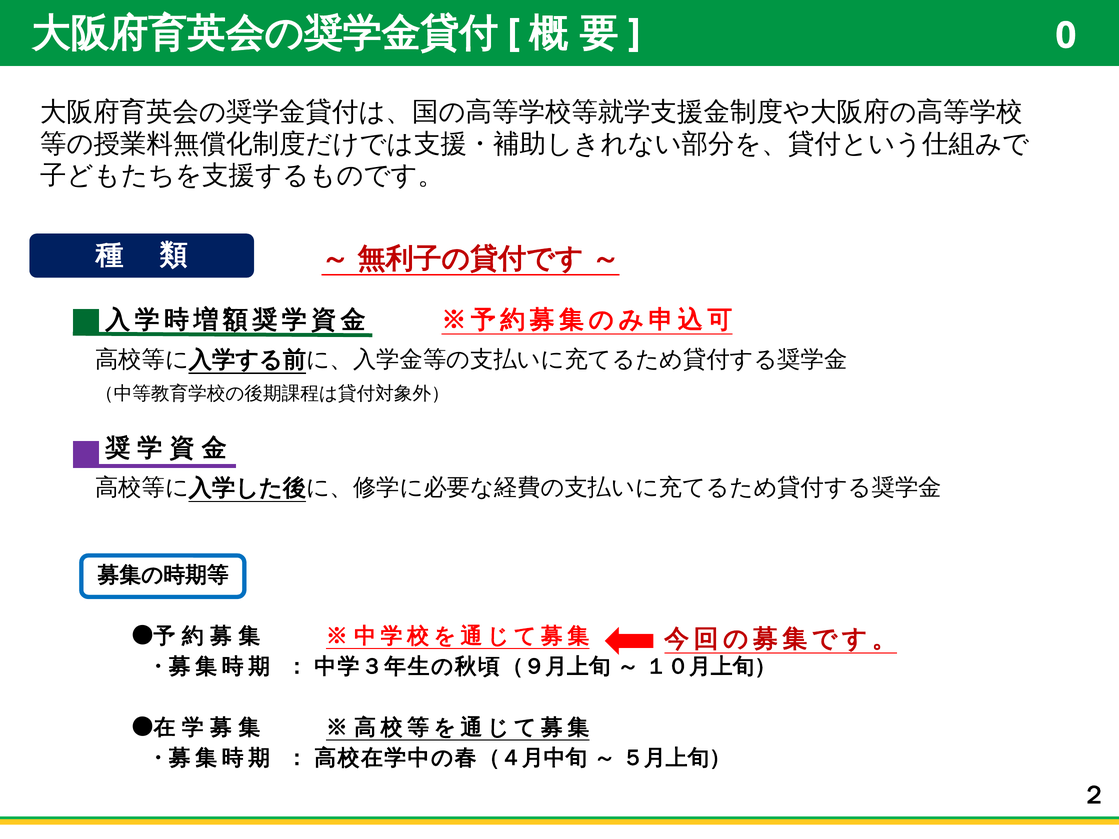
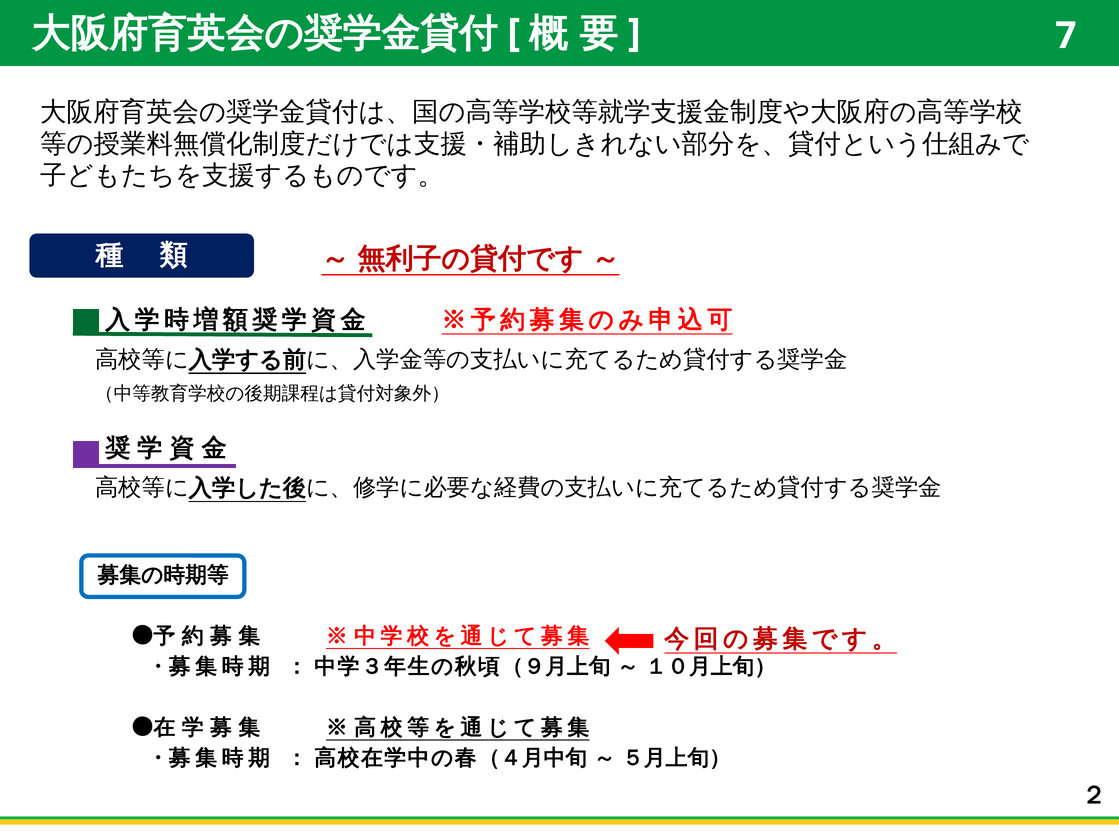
0: 0 -> 7
